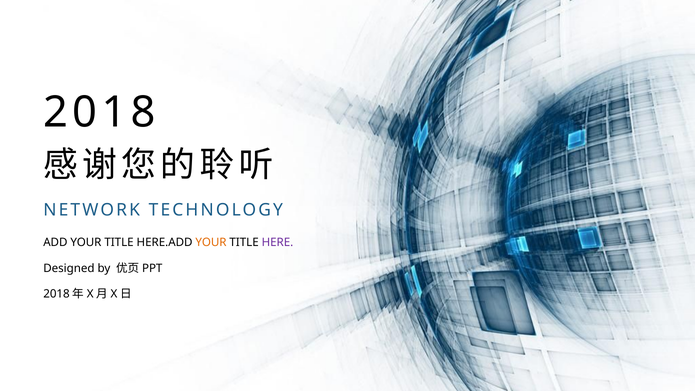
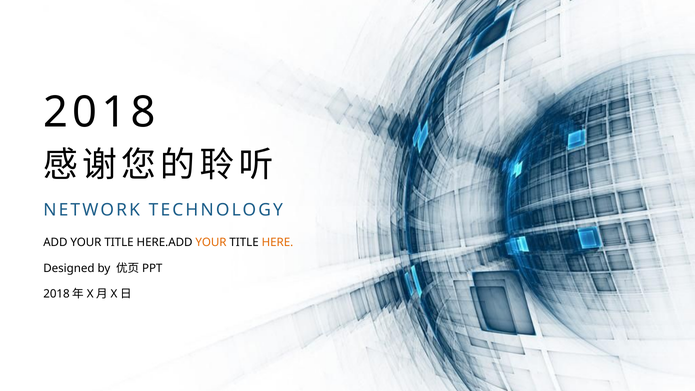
HERE colour: purple -> orange
